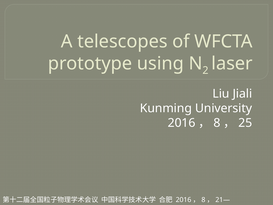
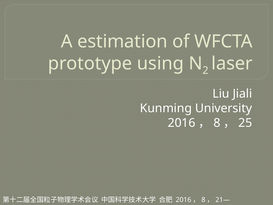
telescopes: telescopes -> estimation
